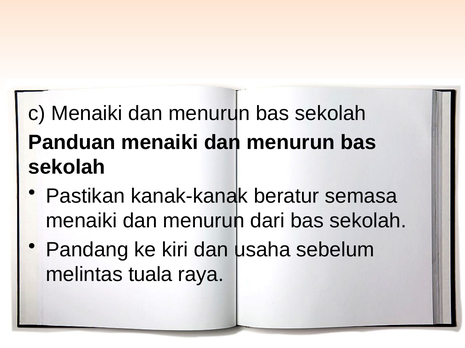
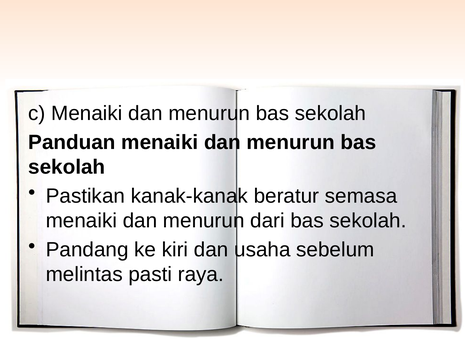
tuala: tuala -> pasti
